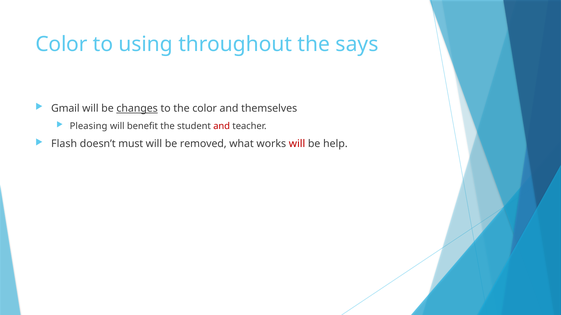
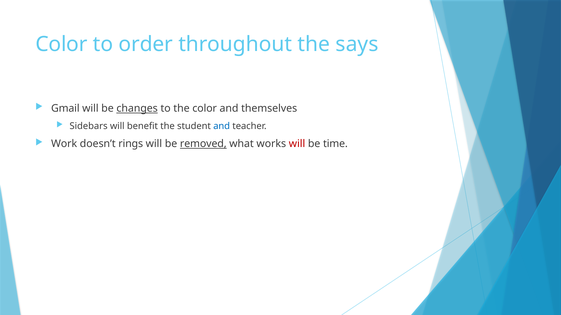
using: using -> order
Pleasing: Pleasing -> Sidebars
and at (222, 126) colour: red -> blue
Flash: Flash -> Work
must: must -> rings
removed underline: none -> present
help: help -> time
